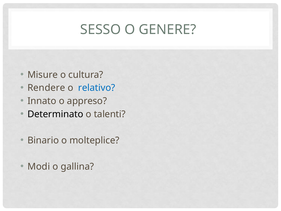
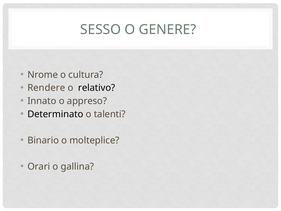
Misure: Misure -> Nrome
relativo colour: blue -> black
Modi: Modi -> Orari
